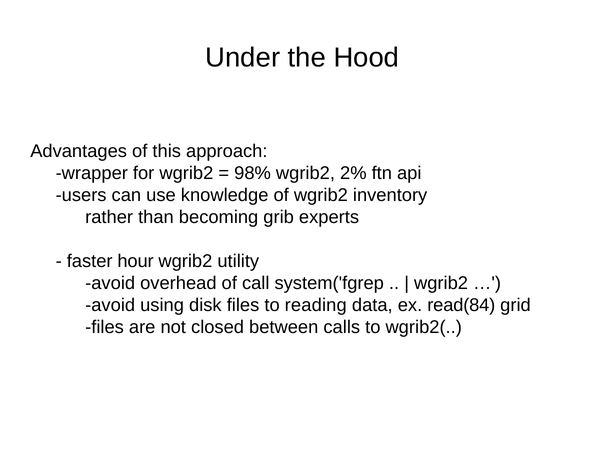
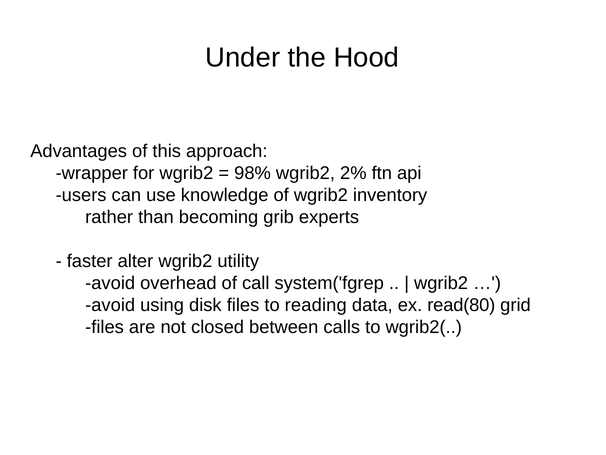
hour: hour -> alter
read(84: read(84 -> read(80
